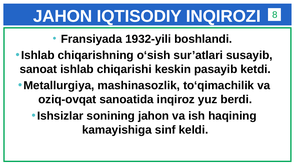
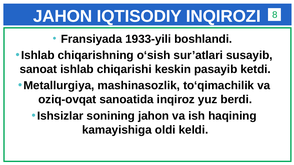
1932-yili: 1932-yili -> 1933-yili
sinf: sinf -> oldi
